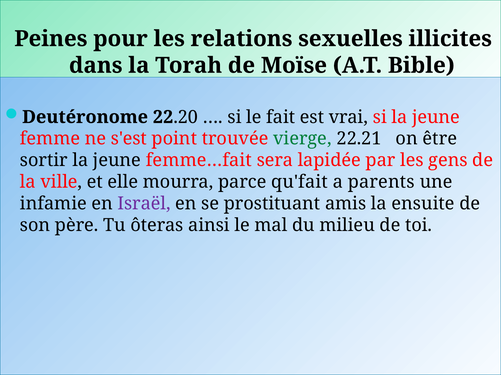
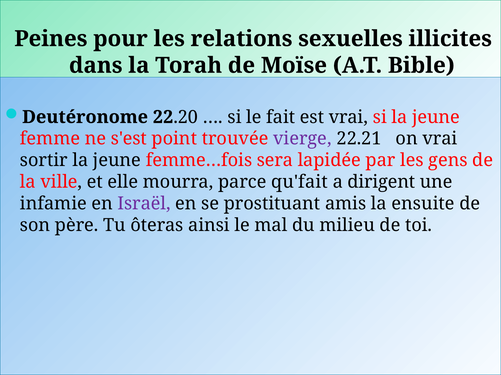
vierge colour: green -> purple
on être: être -> vrai
femme…fait: femme…fait -> femme…fois
parents: parents -> dirigent
